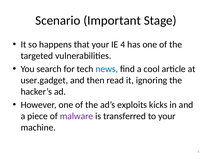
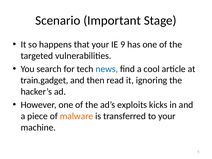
4: 4 -> 9
user.gadget: user.gadget -> train.gadget
malware colour: purple -> orange
